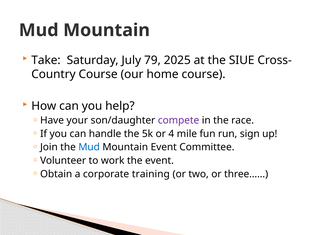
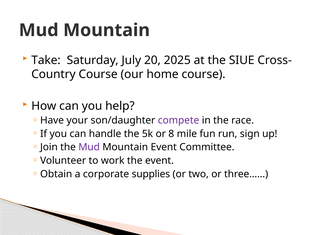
79: 79 -> 20
4: 4 -> 8
Mud at (89, 147) colour: blue -> purple
training: training -> supplies
